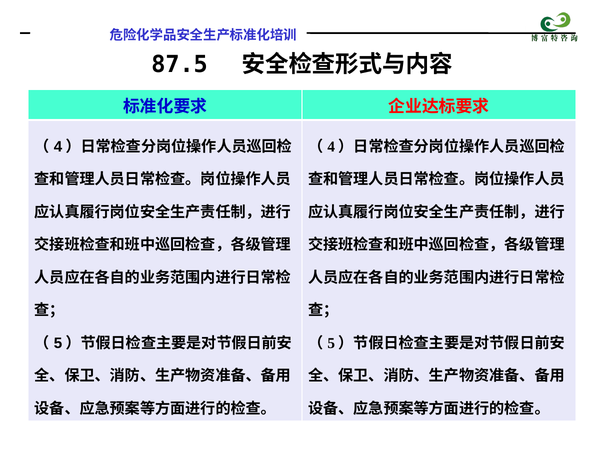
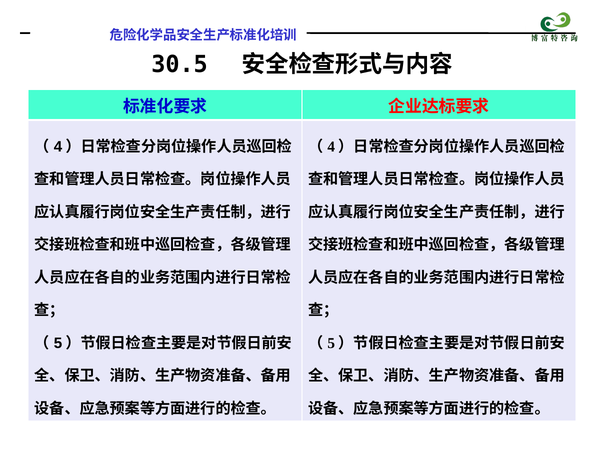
87.5: 87.5 -> 30.5
